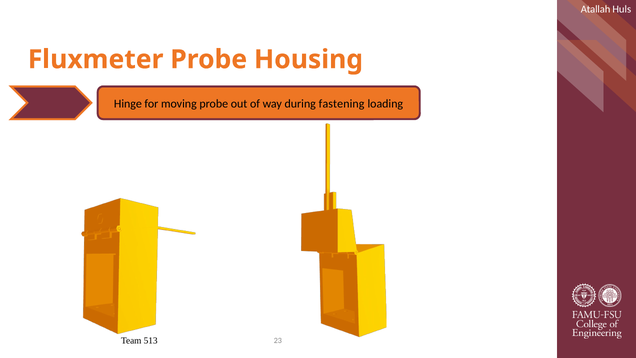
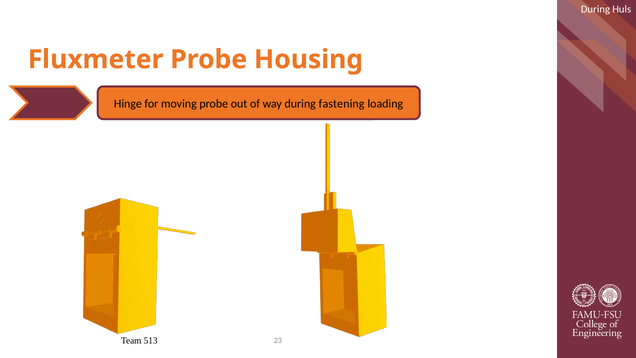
Atallah at (596, 9): Atallah -> During
